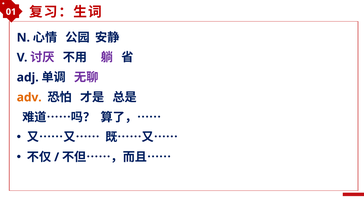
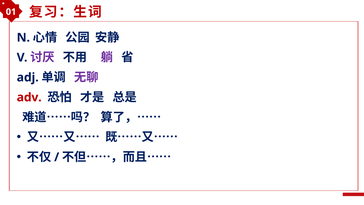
adv colour: orange -> red
